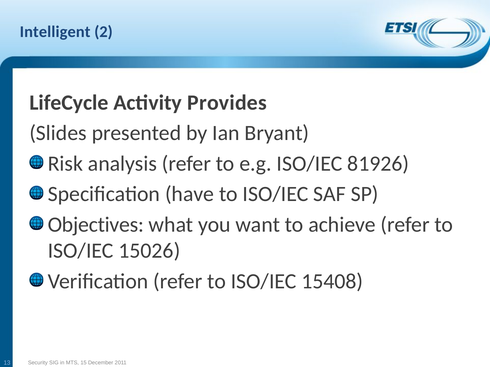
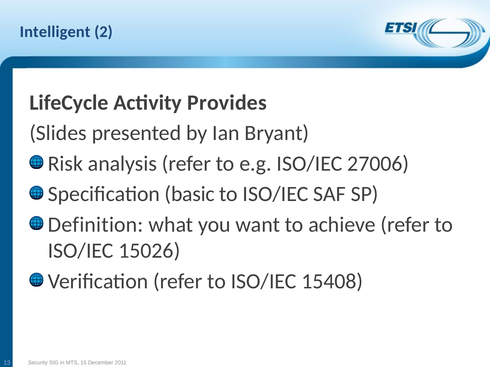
81926: 81926 -> 27006
have: have -> basic
Objectives: Objectives -> Definition
